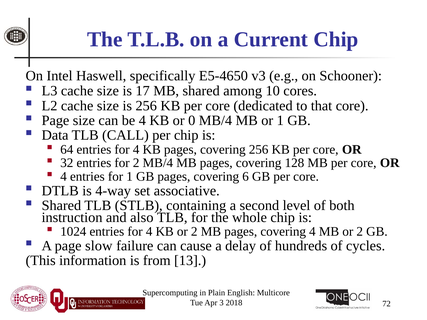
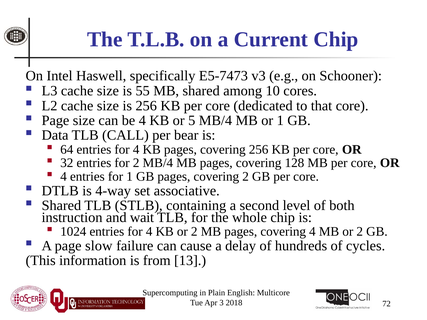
E5-4650: E5-4650 -> E5-7473
17: 17 -> 55
0: 0 -> 5
per chip: chip -> bear
covering 6: 6 -> 2
also: also -> wait
